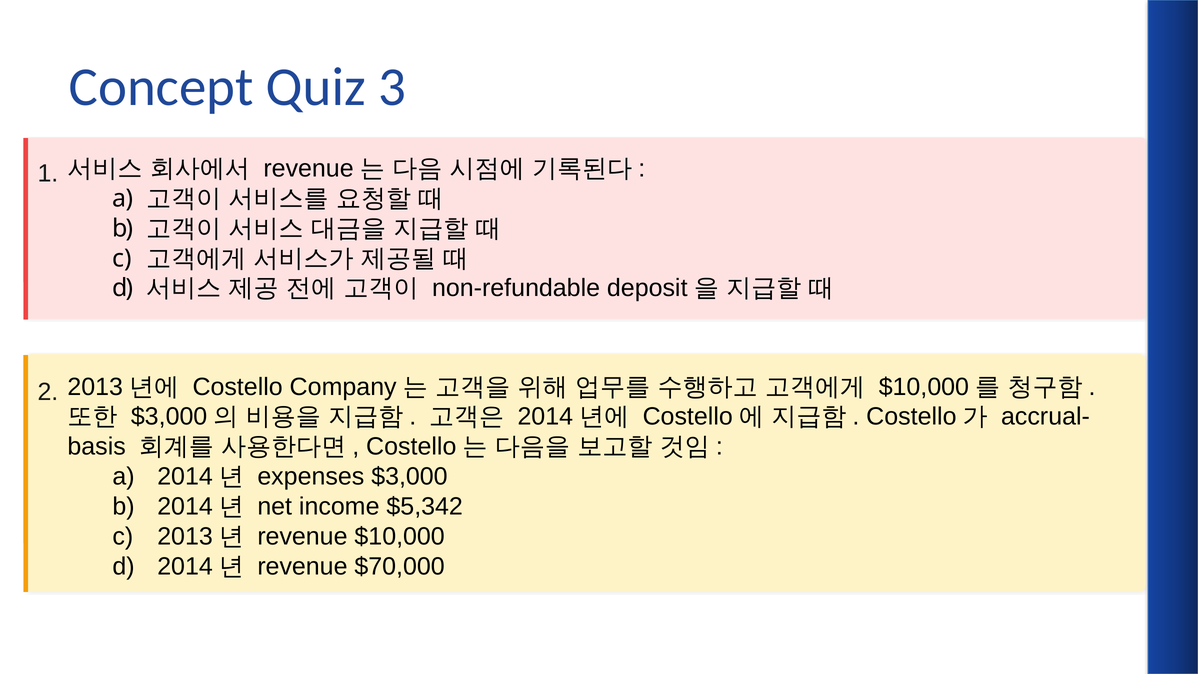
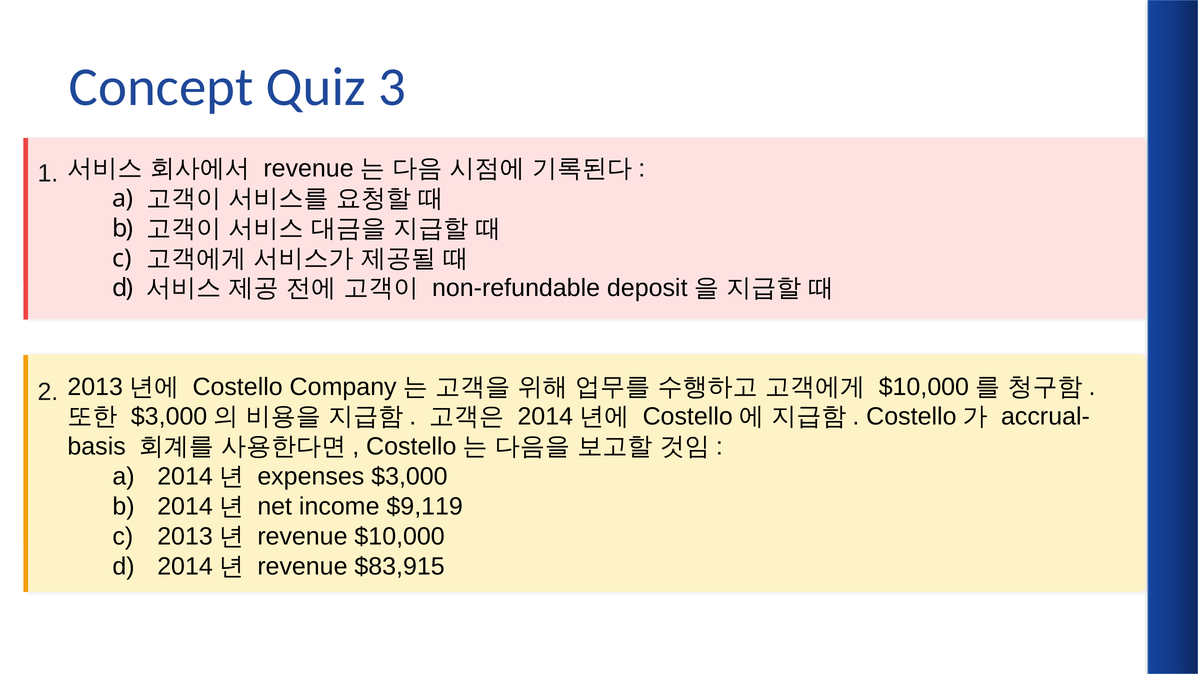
$5,342: $5,342 -> $9,119
$70,000: $70,000 -> $83,915
